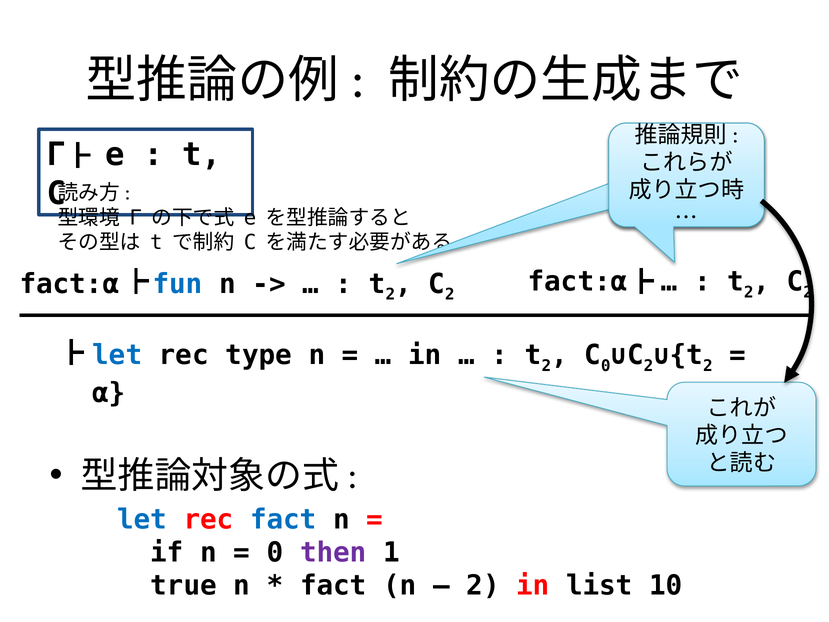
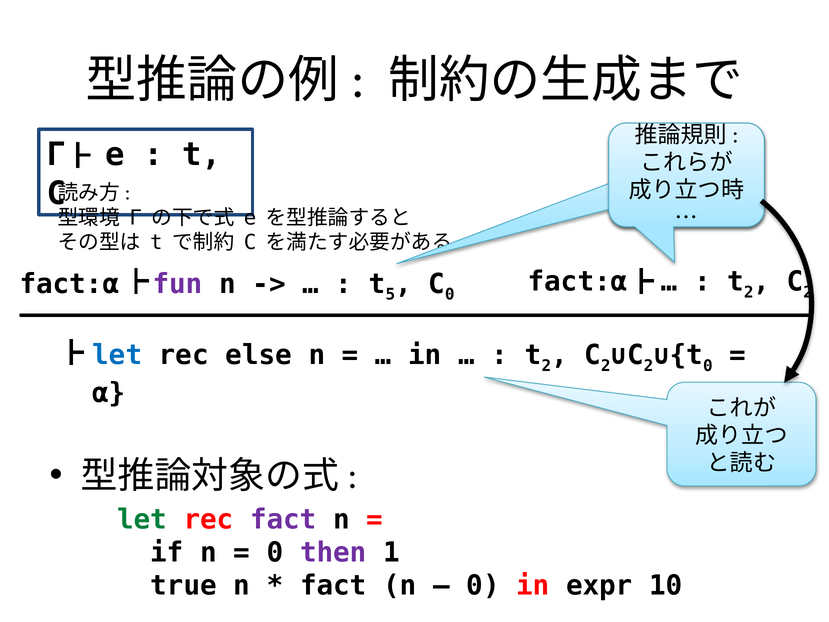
fun colour: blue -> purple
2 at (390, 295): 2 -> 5
2 at (450, 295): 2 -> 0
type: type -> else
0 at (606, 366): 0 -> 2
2 at (708, 366): 2 -> 0
let at (142, 519) colour: blue -> green
fact at (283, 519) colour: blue -> purple
2 at (483, 586): 2 -> 0
list: list -> expr
